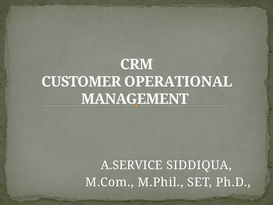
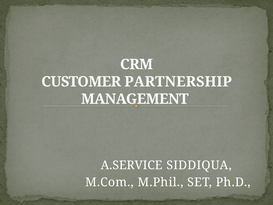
OPERATIONAL: OPERATIONAL -> PARTNERSHIP
